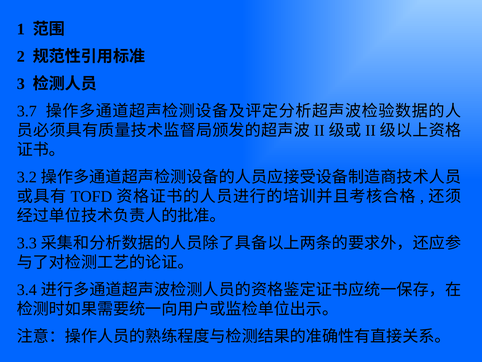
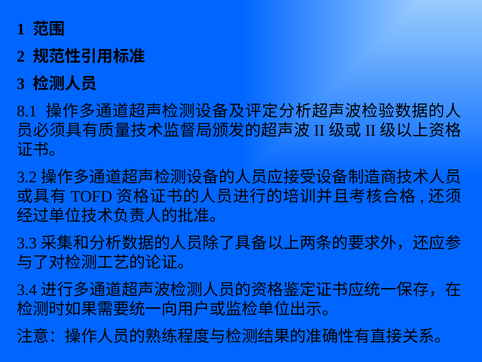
3.7: 3.7 -> 8.1
